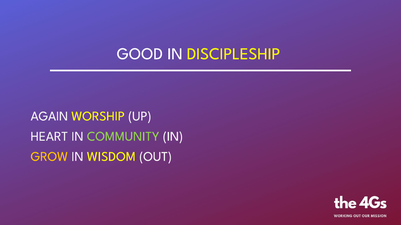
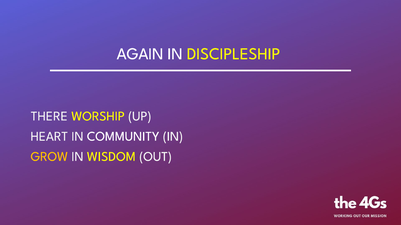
GOOD: GOOD -> AGAIN
AGAIN: AGAIN -> THERE
COMMUNITY colour: light green -> white
